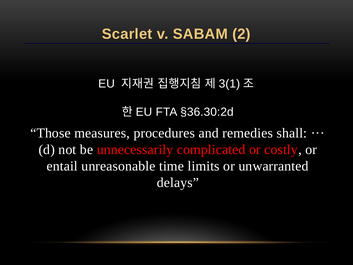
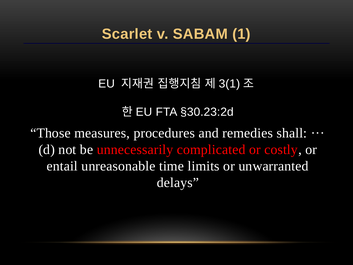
2: 2 -> 1
§36.30:2d: §36.30:2d -> §30.23:2d
